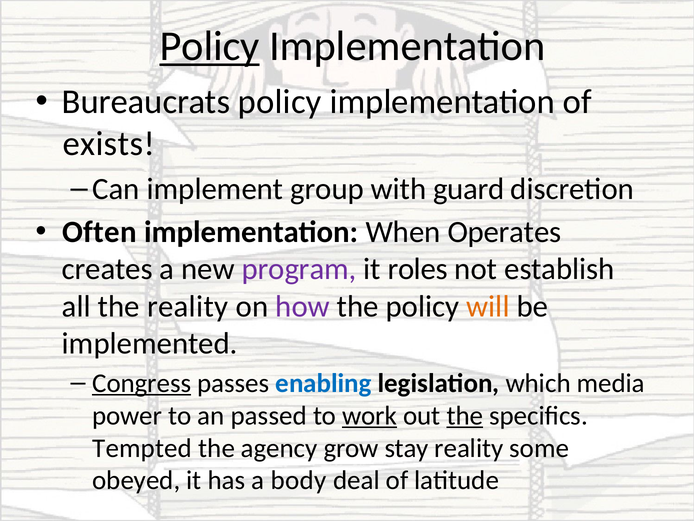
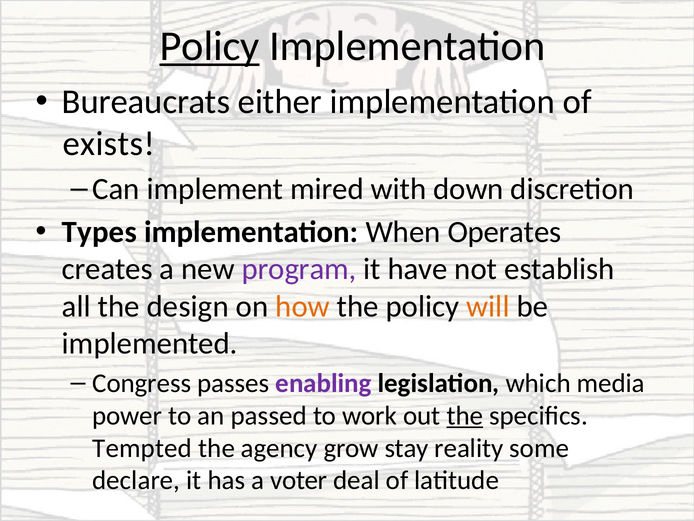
Bureaucrats policy: policy -> either
group: group -> mired
guard: guard -> down
Often: Often -> Types
roles: roles -> have
the reality: reality -> design
how colour: purple -> orange
Congress underline: present -> none
enabling colour: blue -> purple
work underline: present -> none
obeyed: obeyed -> declare
body: body -> voter
